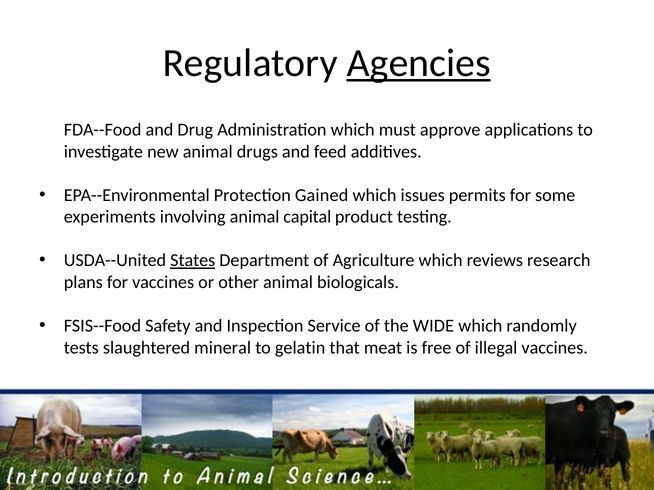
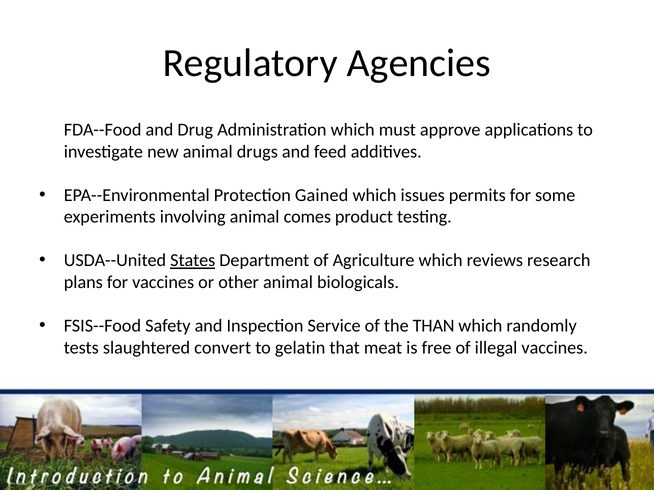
Agencies underline: present -> none
capital: capital -> comes
WIDE: WIDE -> THAN
mineral: mineral -> convert
